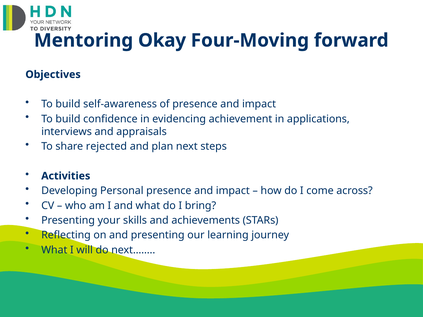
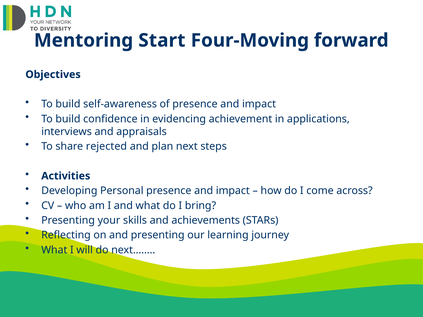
Okay: Okay -> Start
